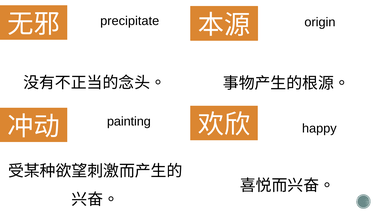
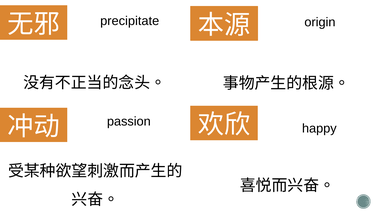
painting: painting -> passion
